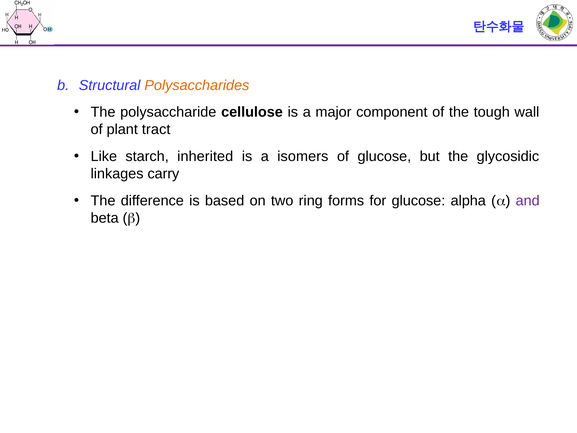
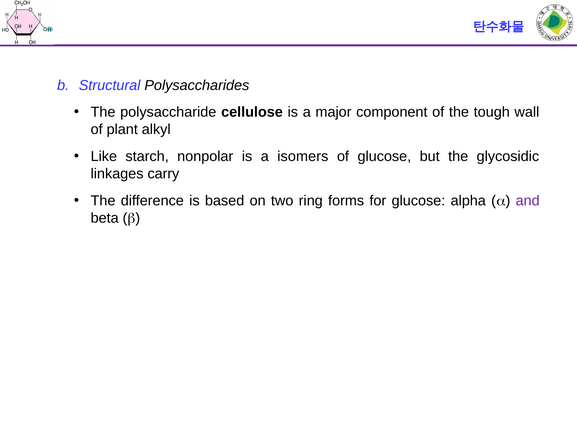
Polysaccharides colour: orange -> black
tract: tract -> alkyl
inherited: inherited -> nonpolar
